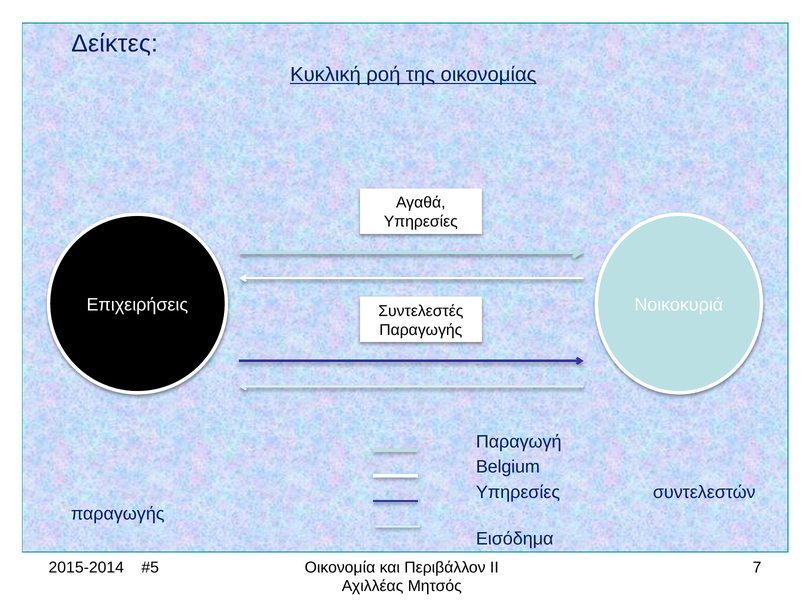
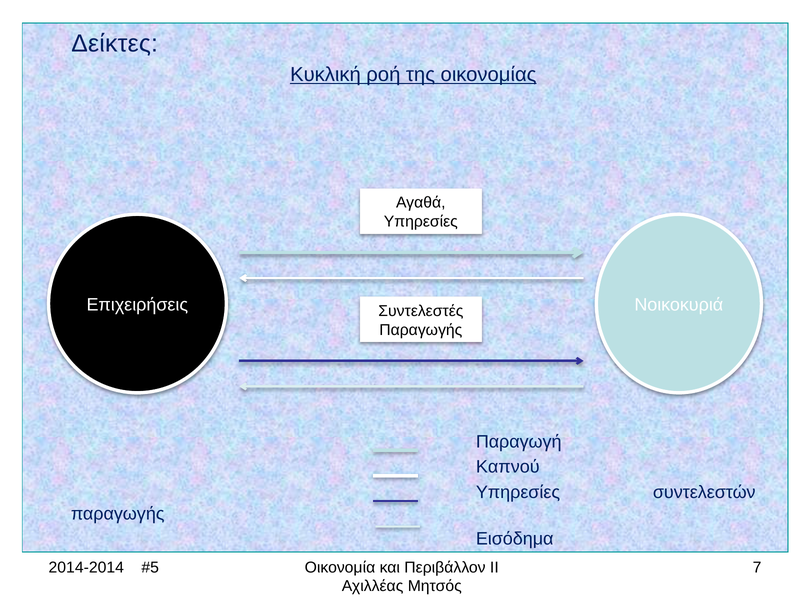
Belgium: Belgium -> Καπνού
2015-2014: 2015-2014 -> 2014-2014
